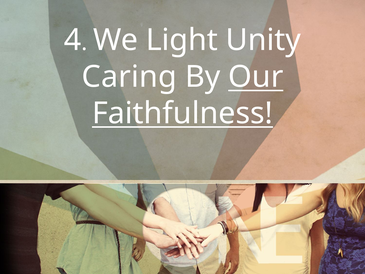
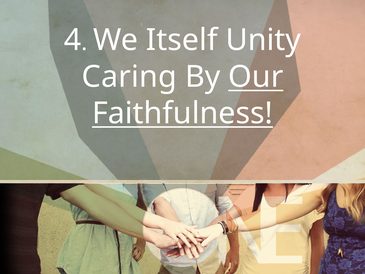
Light: Light -> Itself
